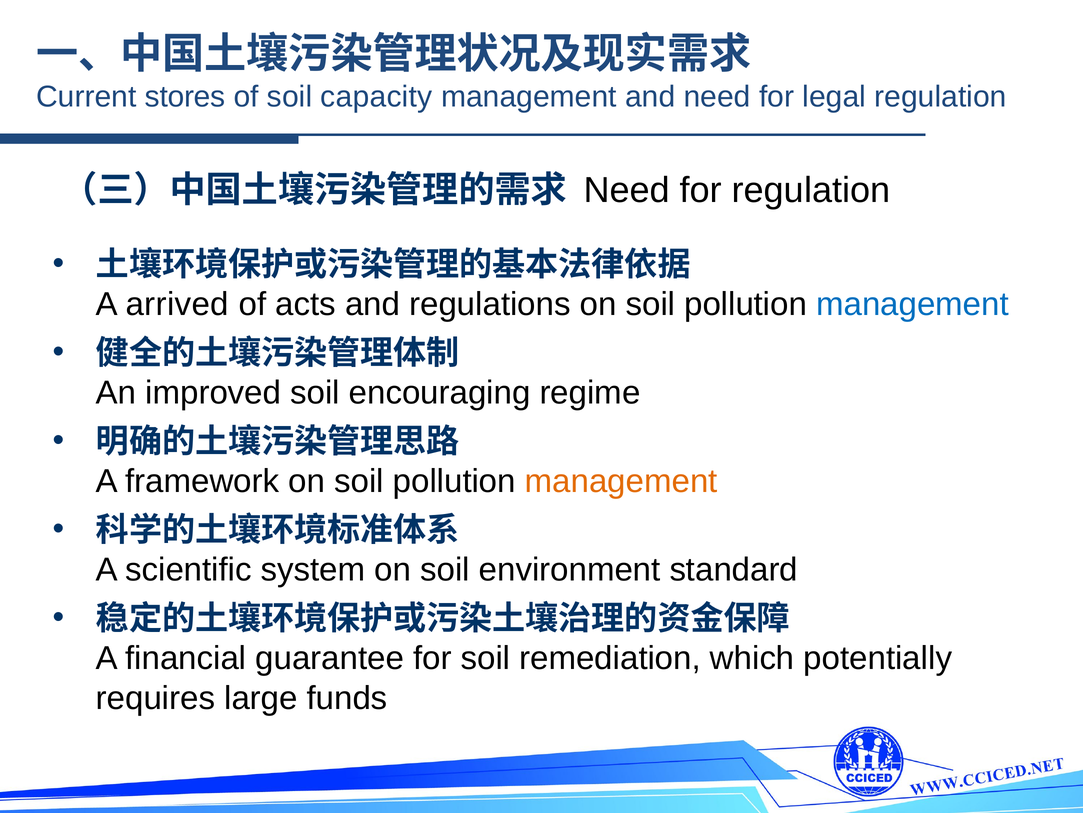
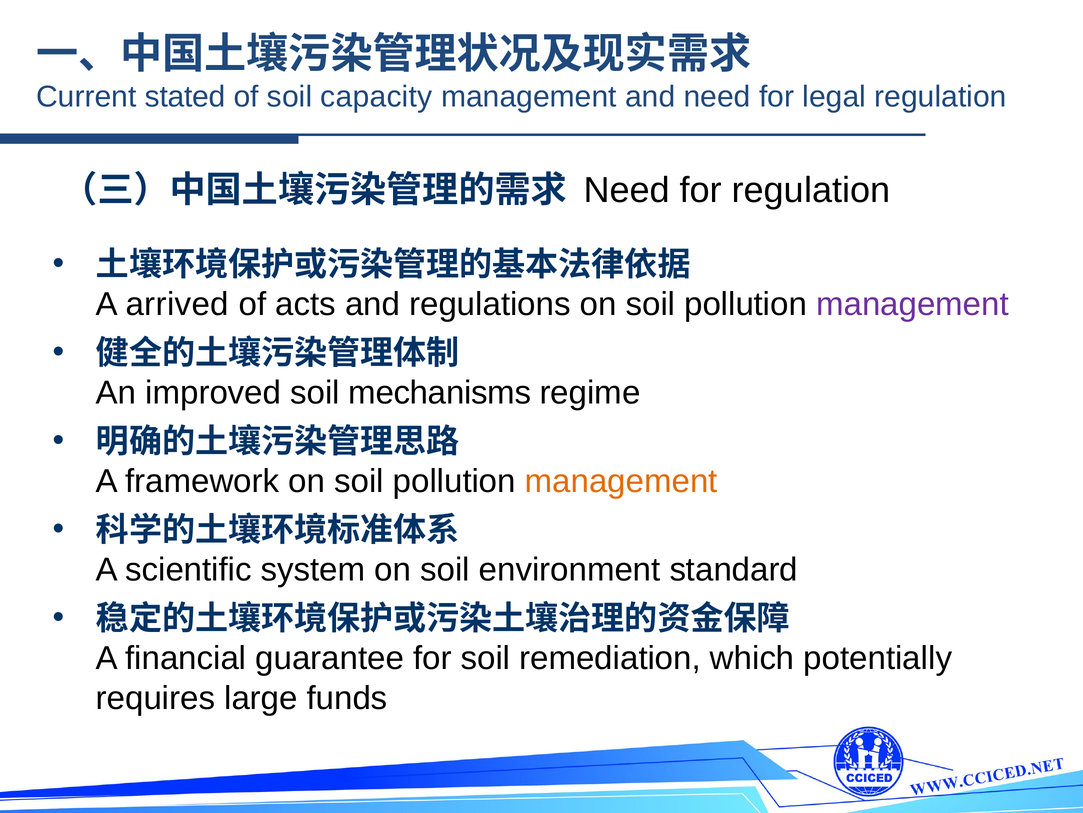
stores: stores -> stated
management at (913, 304) colour: blue -> purple
encouraging: encouraging -> mechanisms
